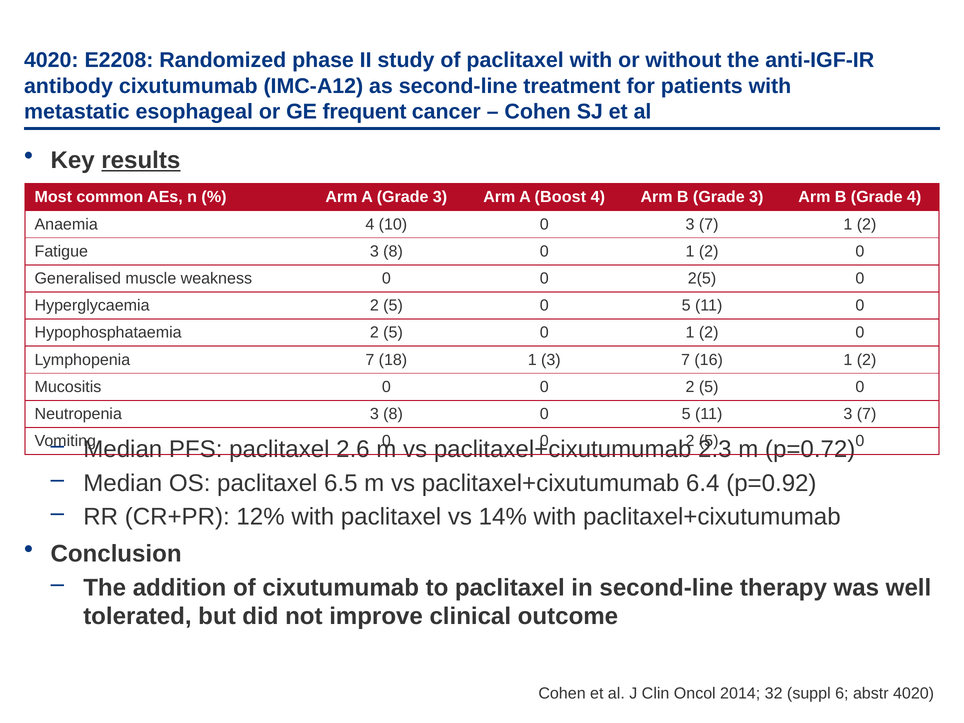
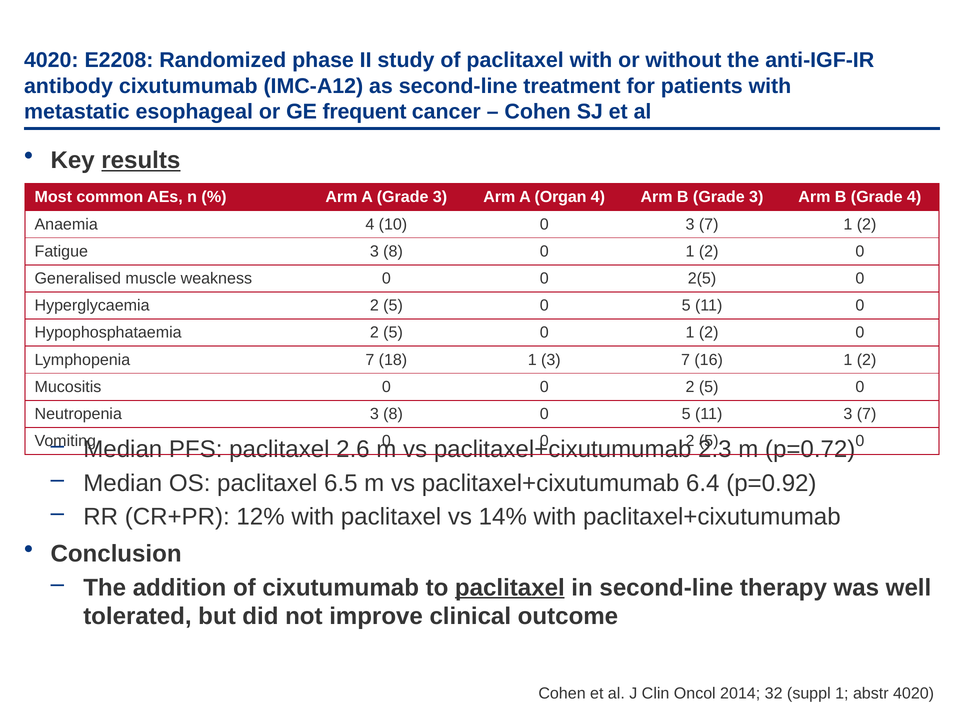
Boost: Boost -> Organ
paclitaxel at (510, 588) underline: none -> present
suppl 6: 6 -> 1
